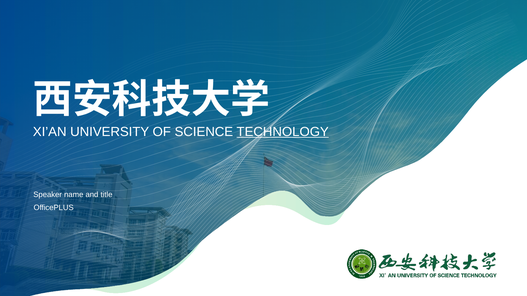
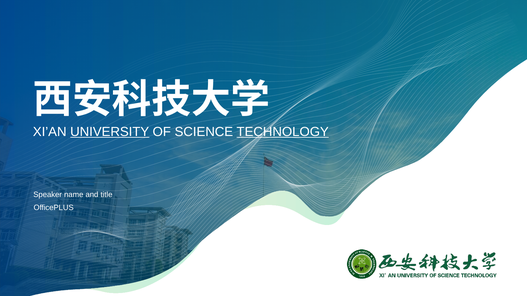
UNIVERSITY underline: none -> present
